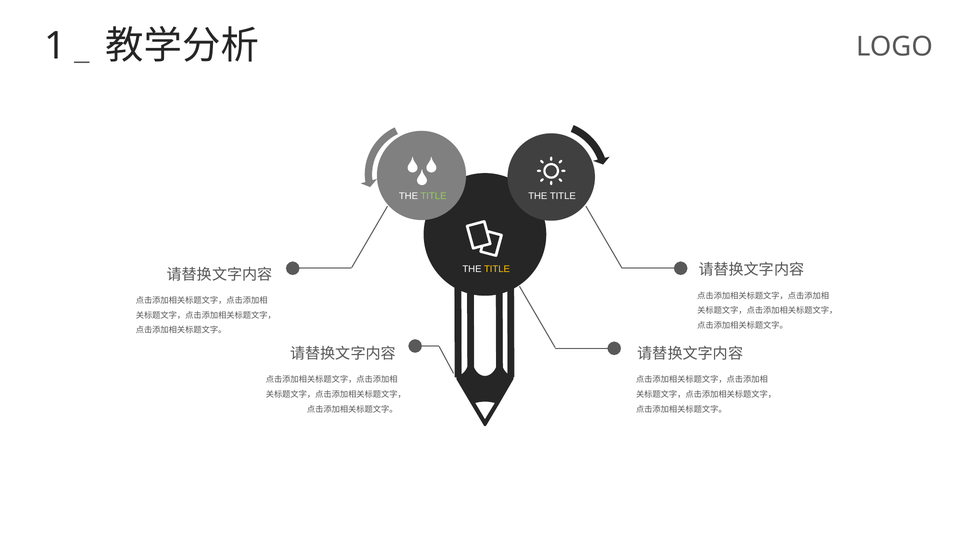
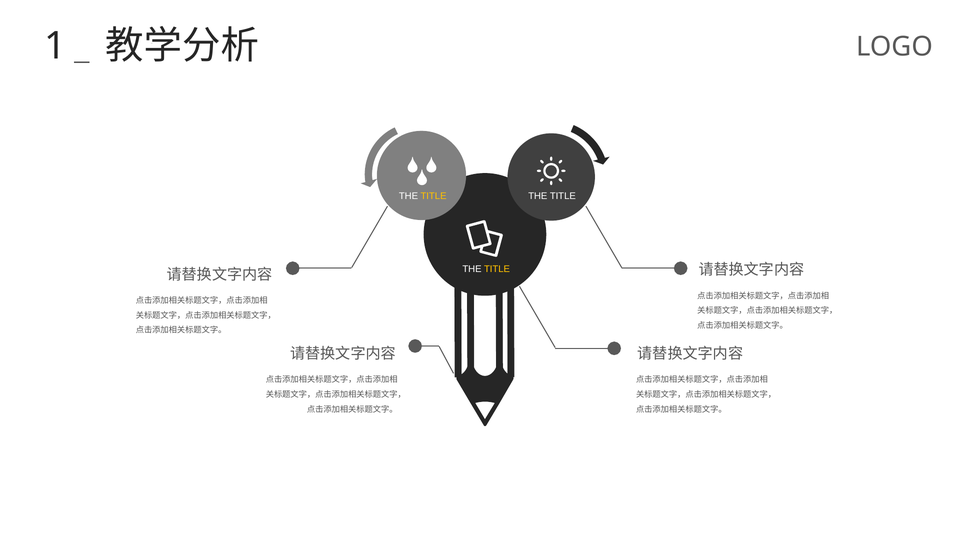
TITLE at (434, 196) colour: light green -> yellow
